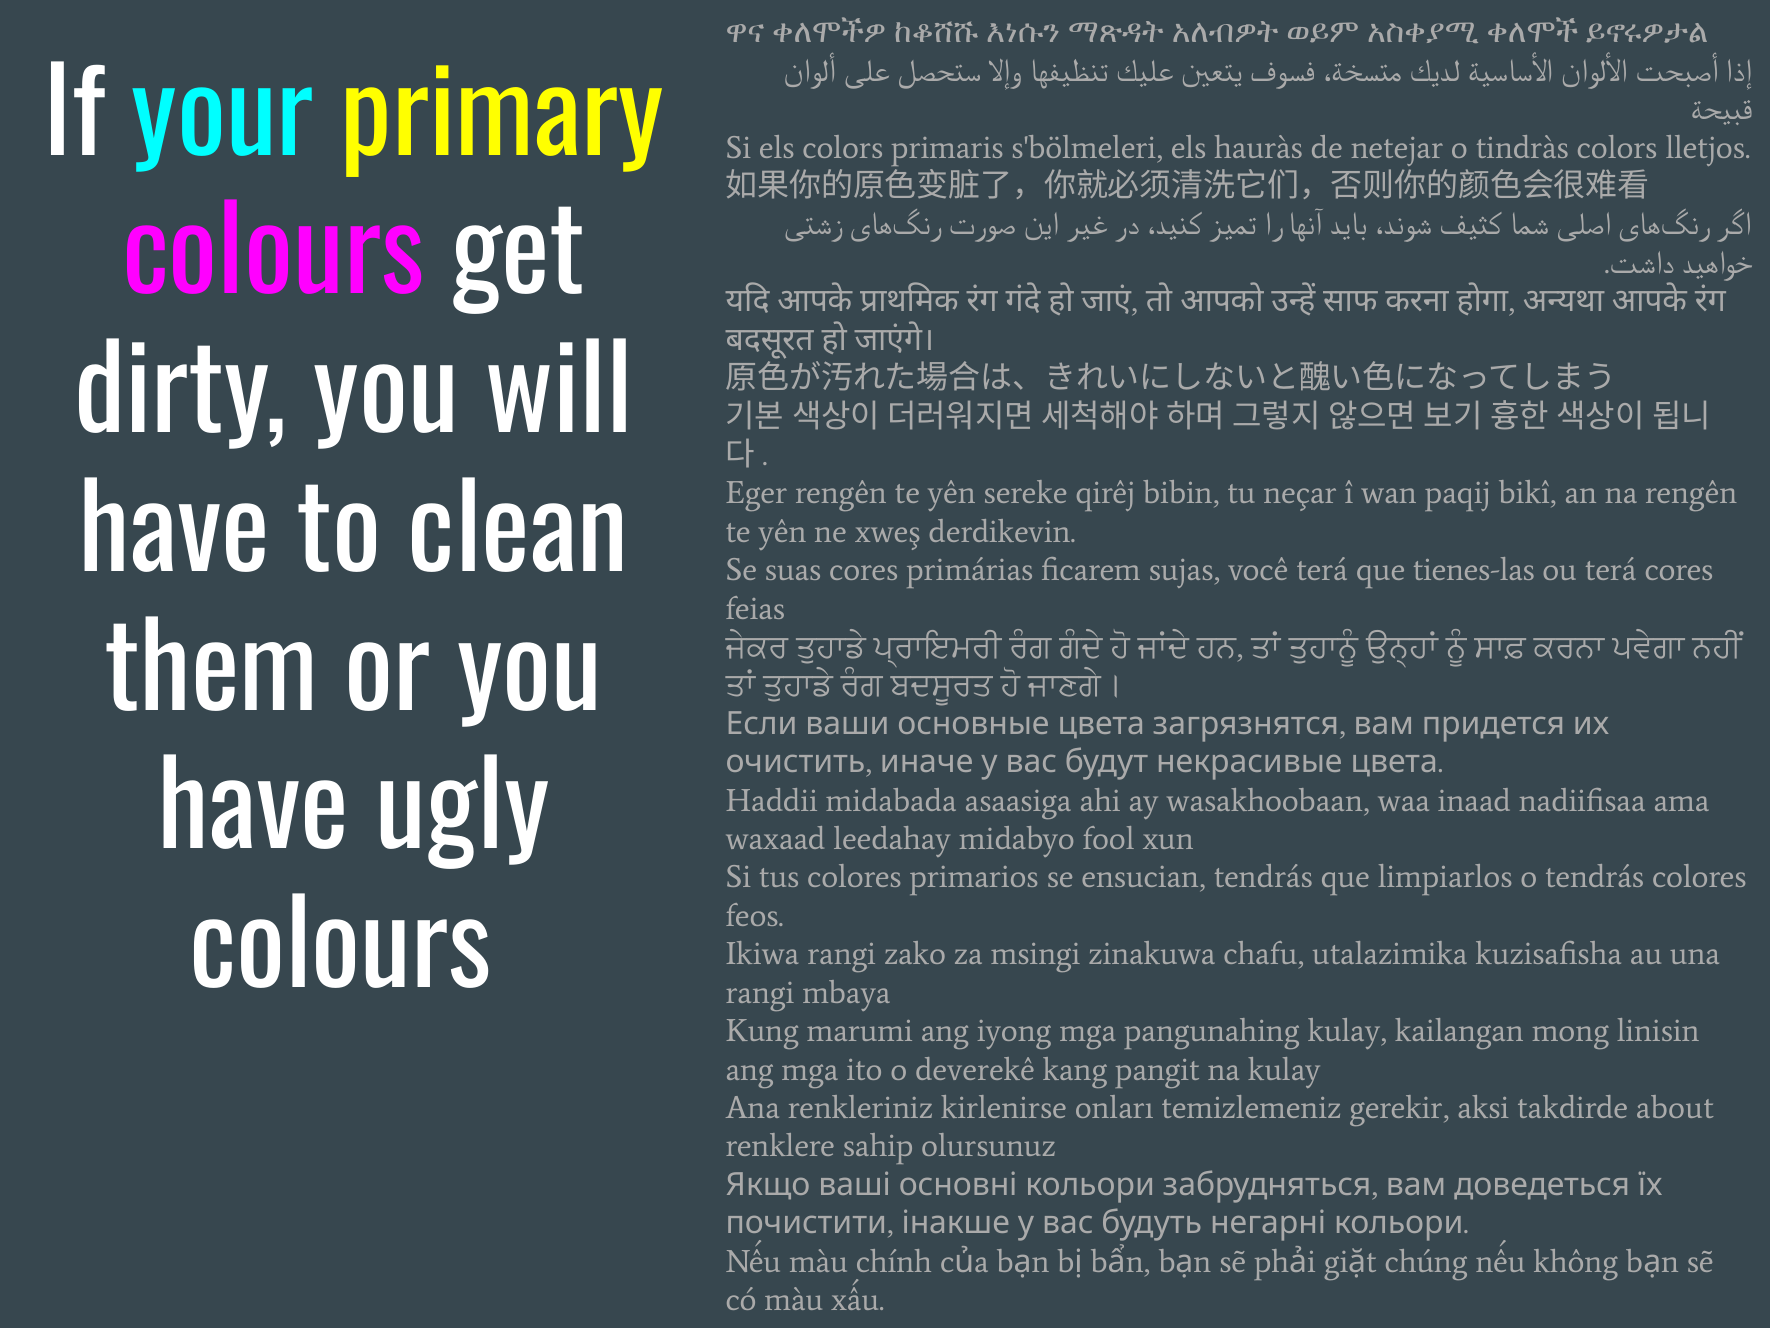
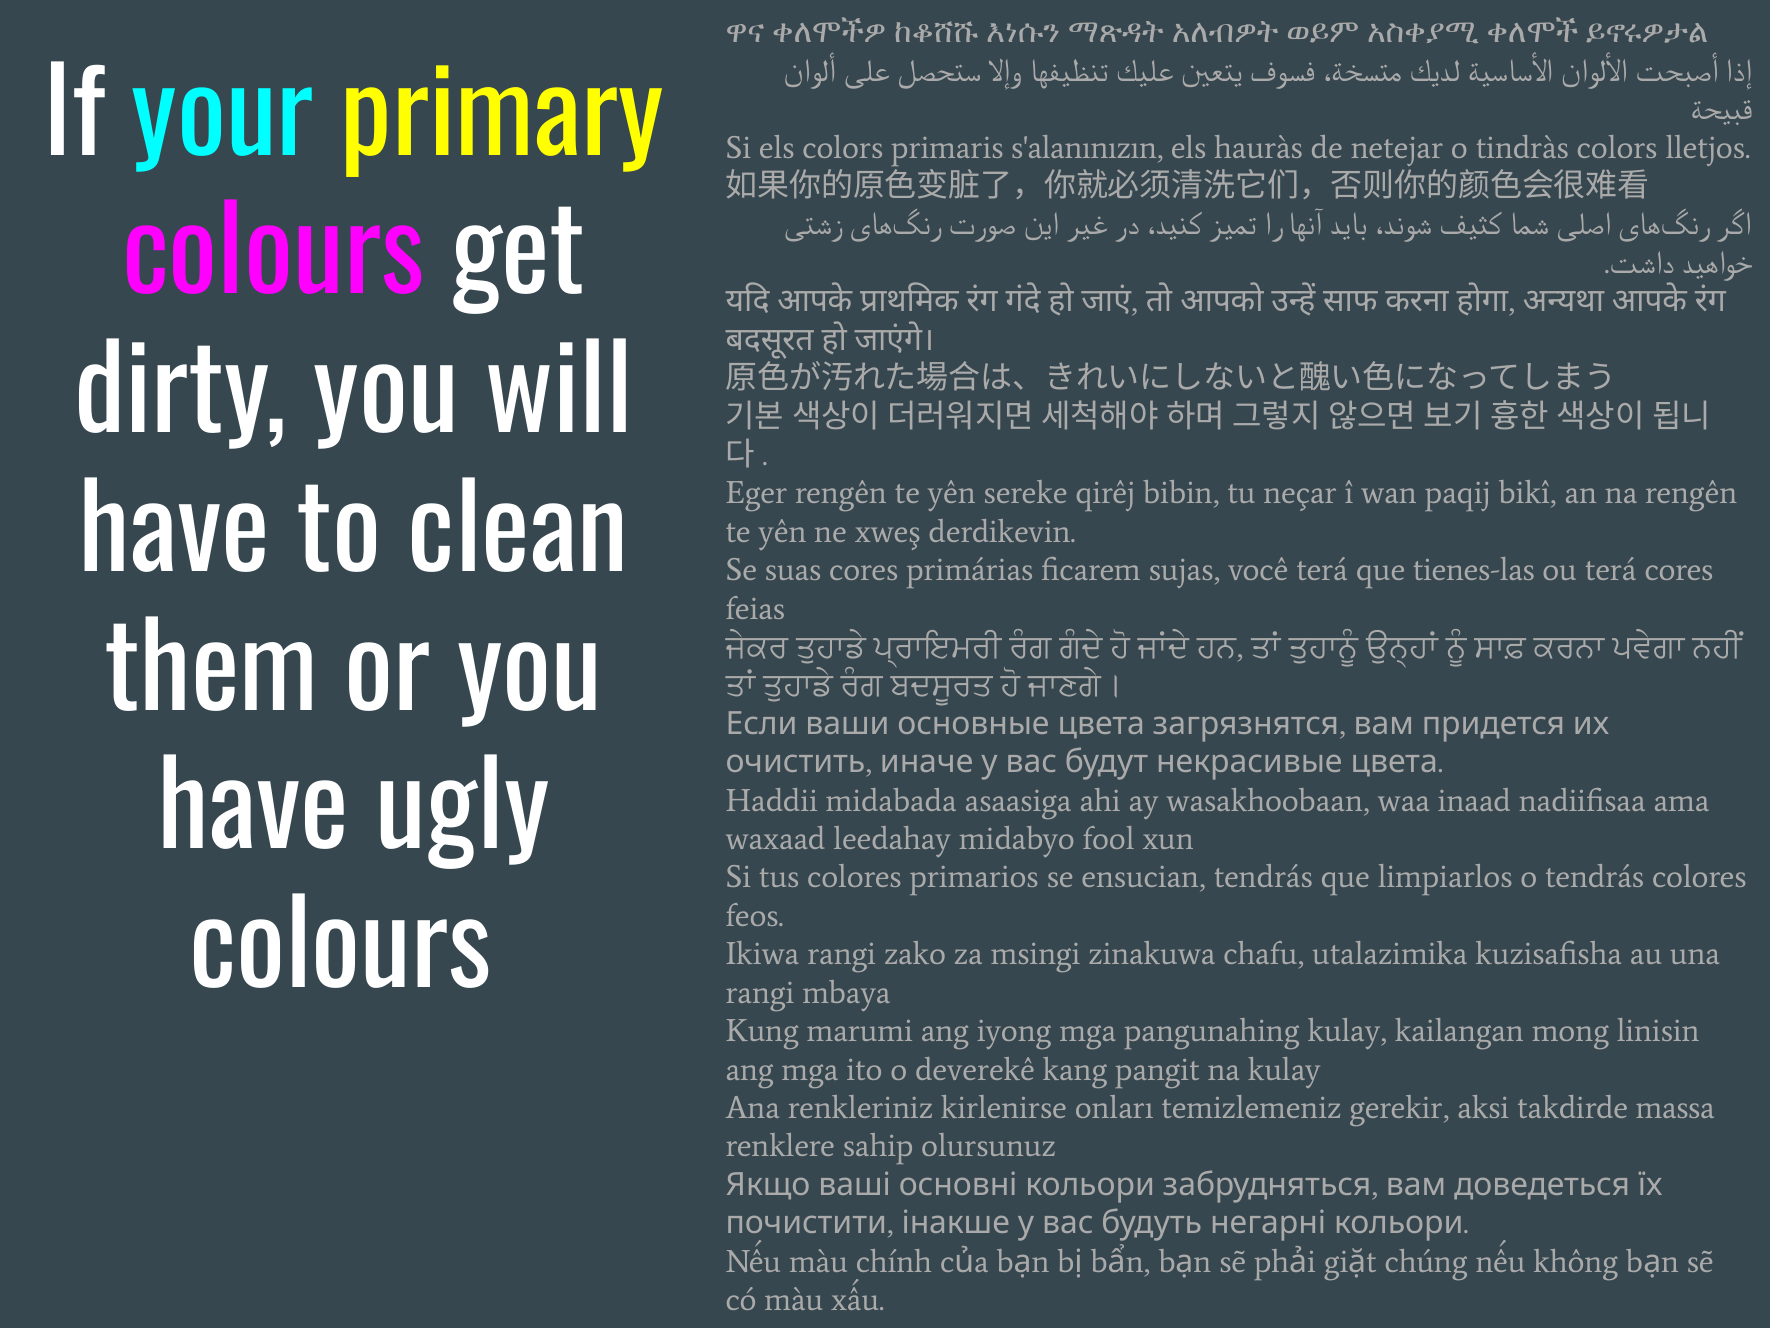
s'bölmeleri: s'bölmeleri -> s'alanınızın
about: about -> massa
